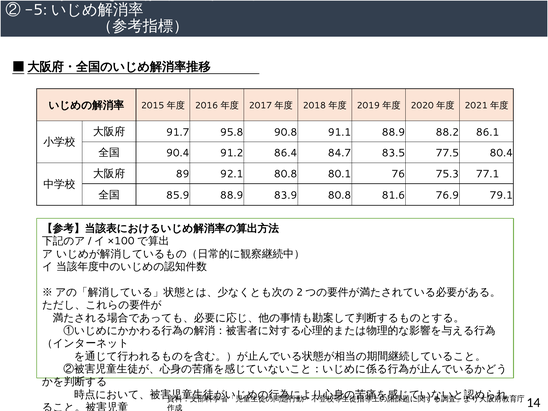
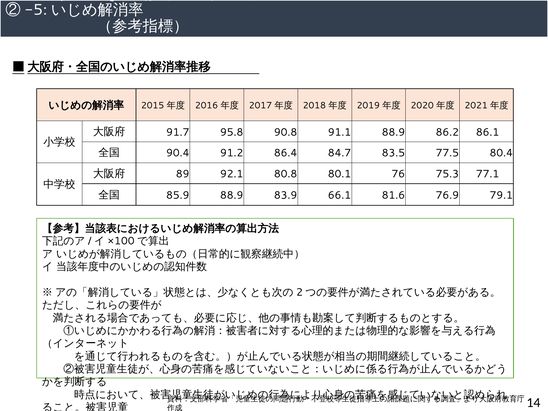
88.2: 88.2 -> 86.2
83.9 80.8: 80.8 -> 66.1
